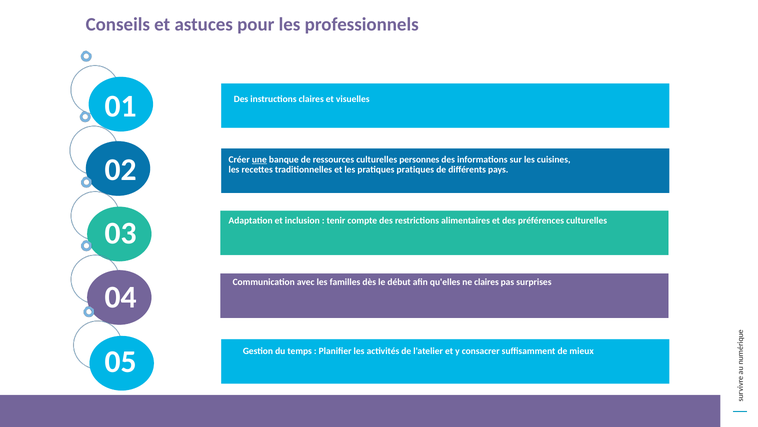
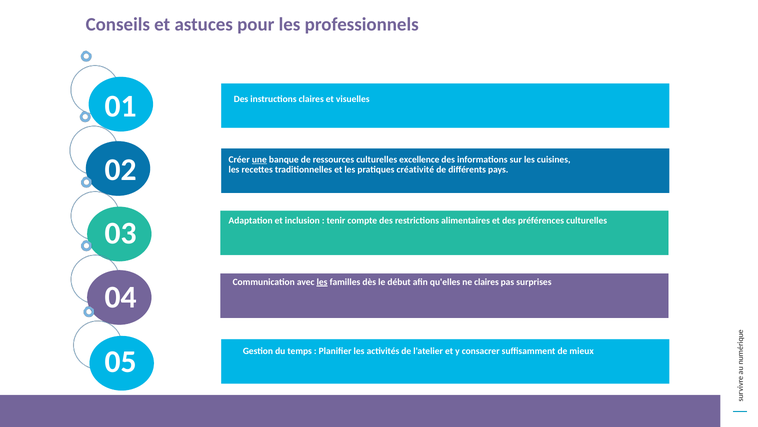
personnes: personnes -> excellence
pratiques pratiques: pratiques -> créativité
les at (322, 282) underline: none -> present
